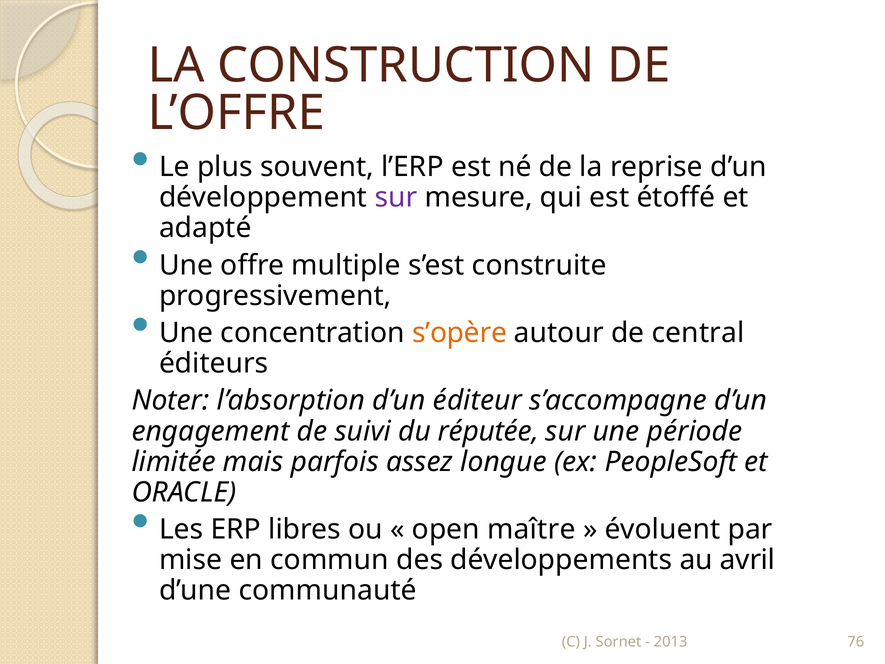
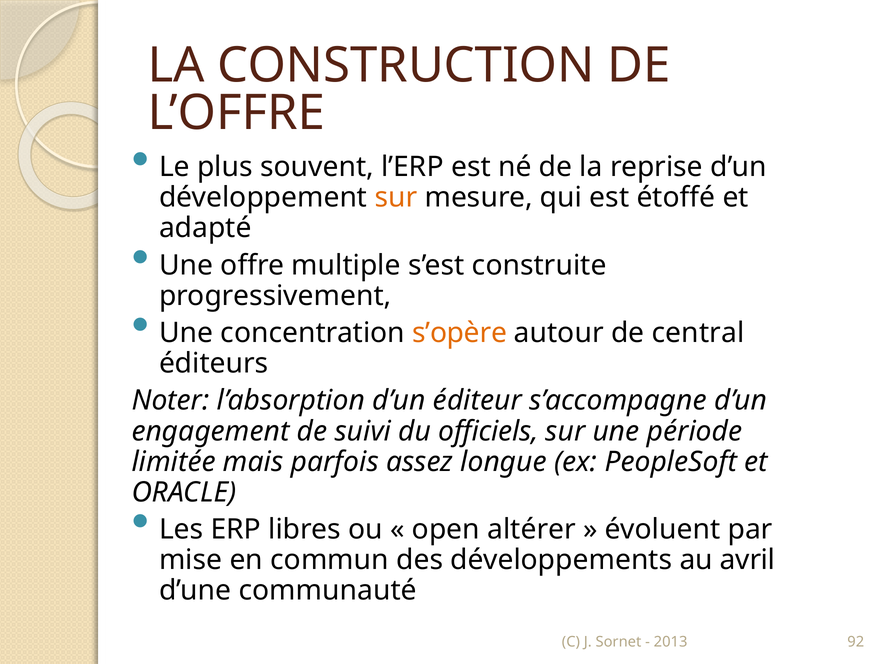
sur at (396, 198) colour: purple -> orange
réputée: réputée -> officiels
maître: maître -> altérer
76: 76 -> 92
